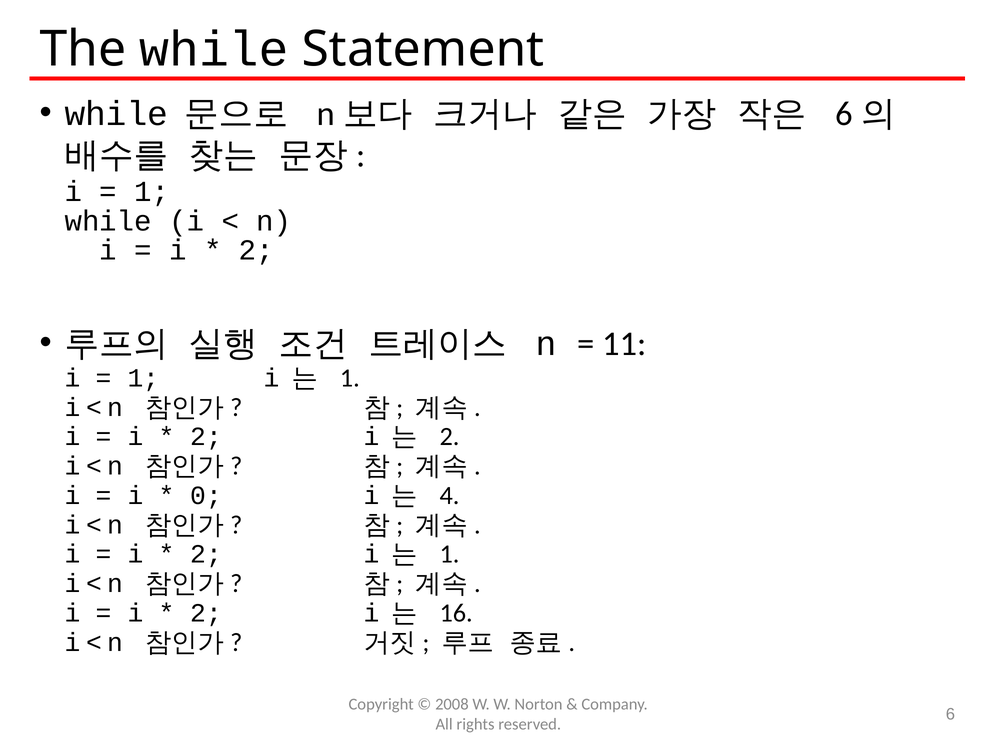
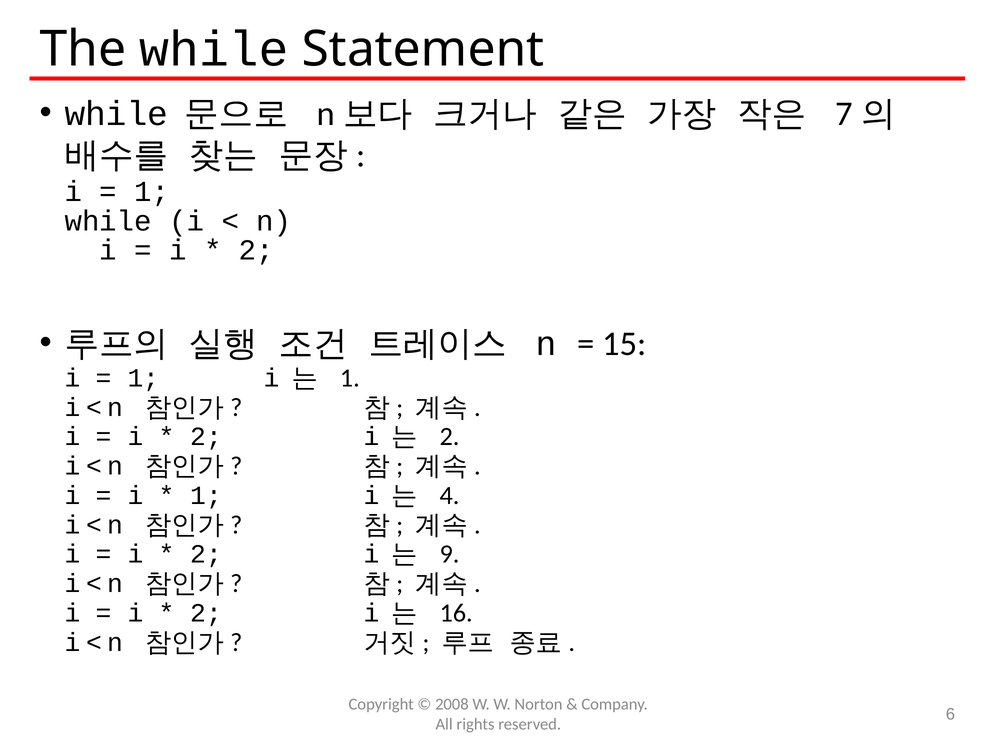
6 at (844, 114): 6 -> 7
11: 11 -> 15
0 at (206, 495): 0 -> 1
1 at (450, 554): 1 -> 9
